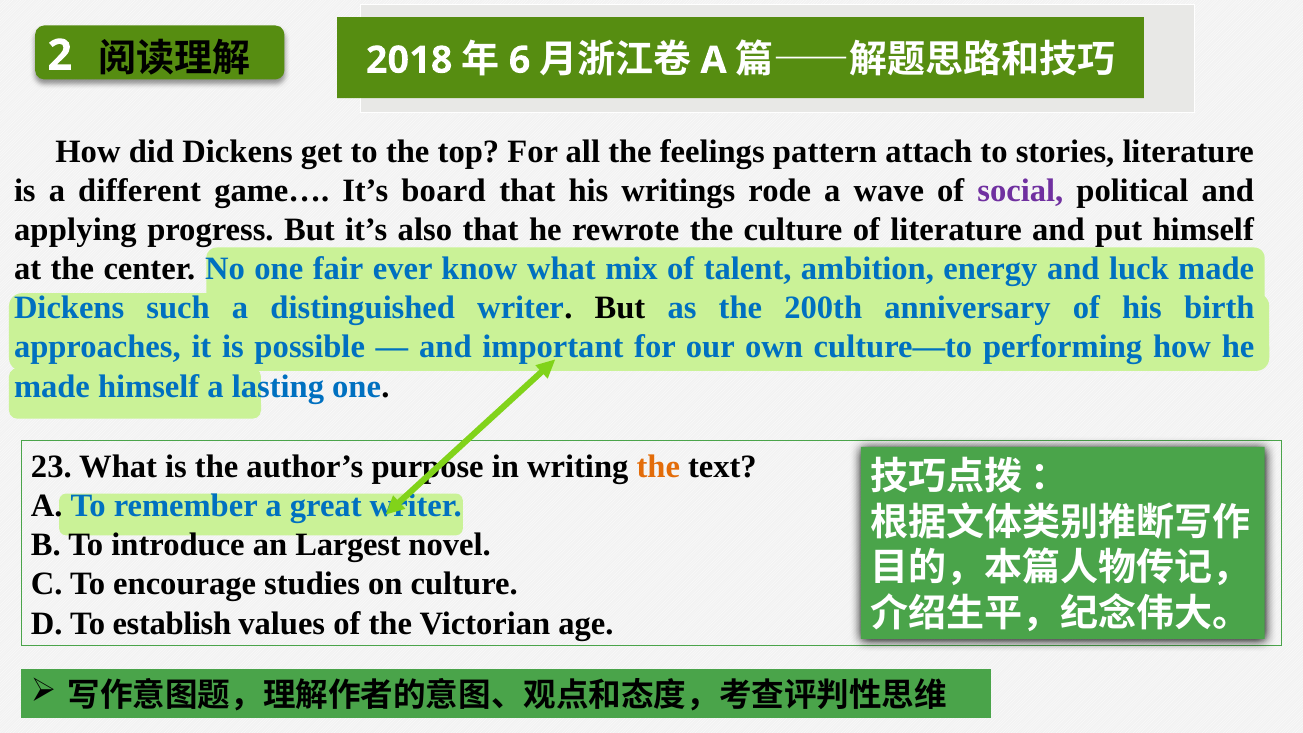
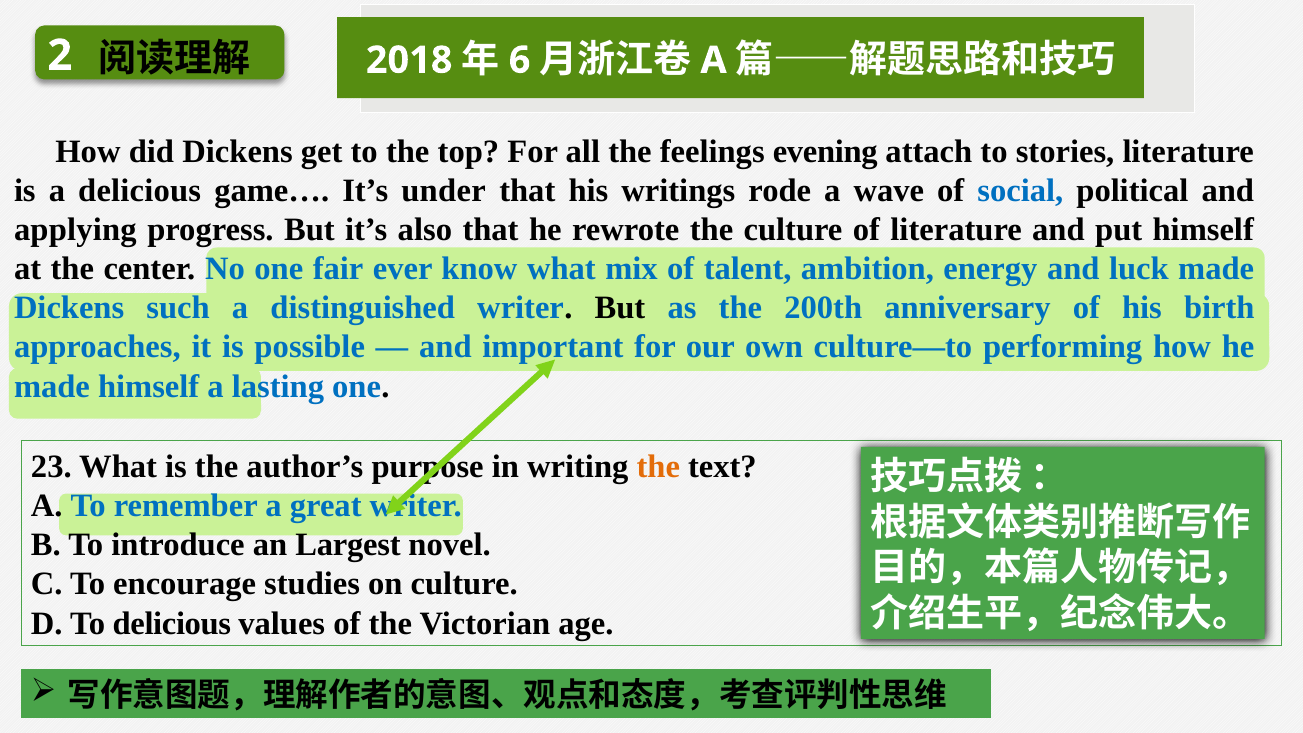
pattern: pattern -> evening
a different: different -> delicious
board: board -> under
social colour: purple -> blue
To establish: establish -> delicious
